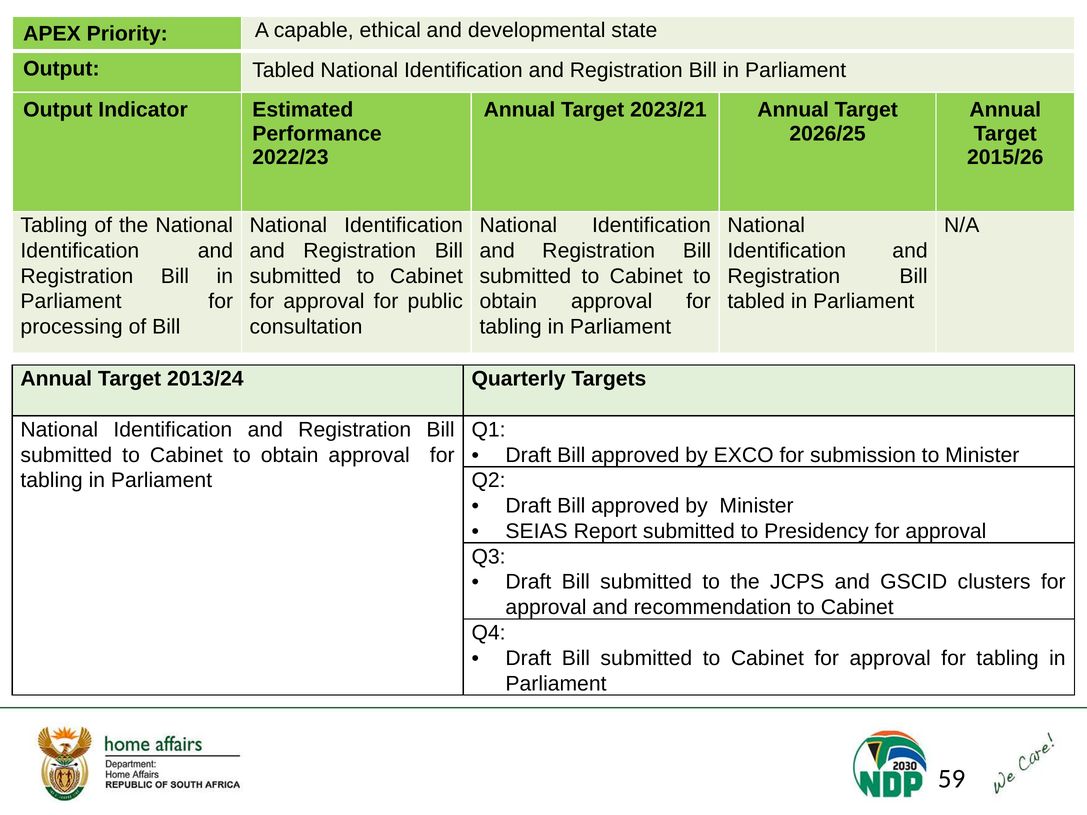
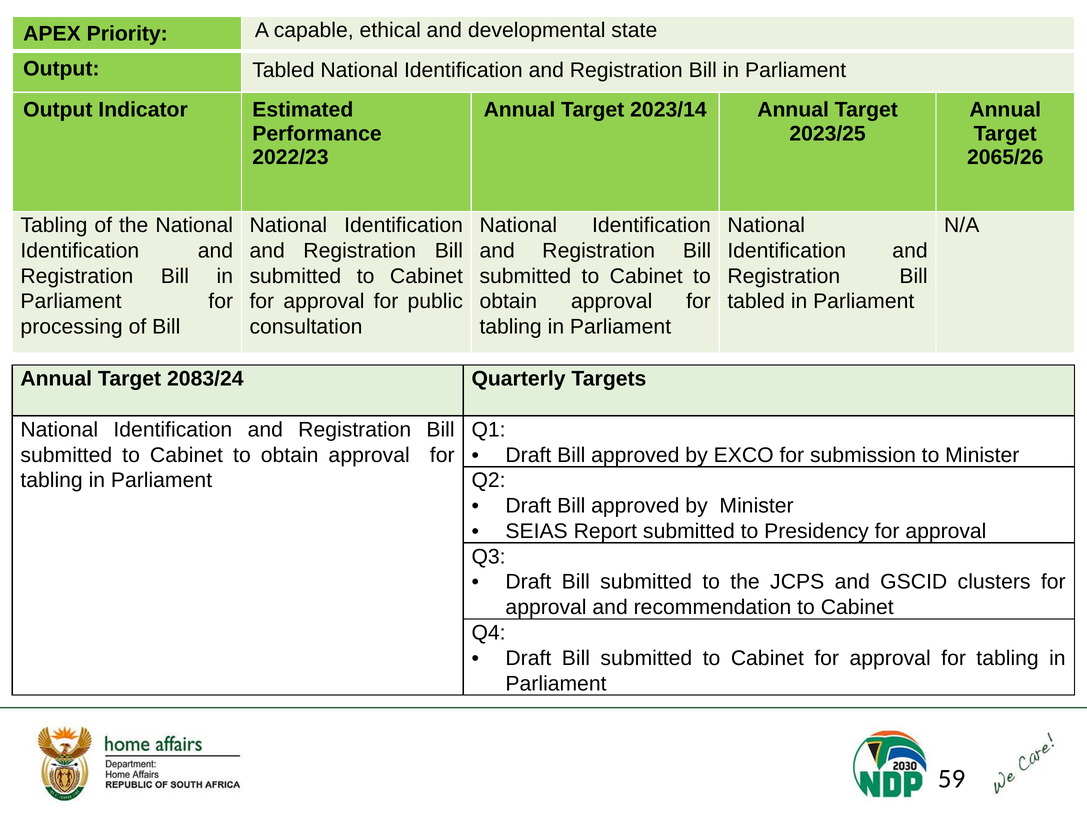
2023/21: 2023/21 -> 2023/14
2026/25: 2026/25 -> 2023/25
2015/26: 2015/26 -> 2065/26
2013/24: 2013/24 -> 2083/24
